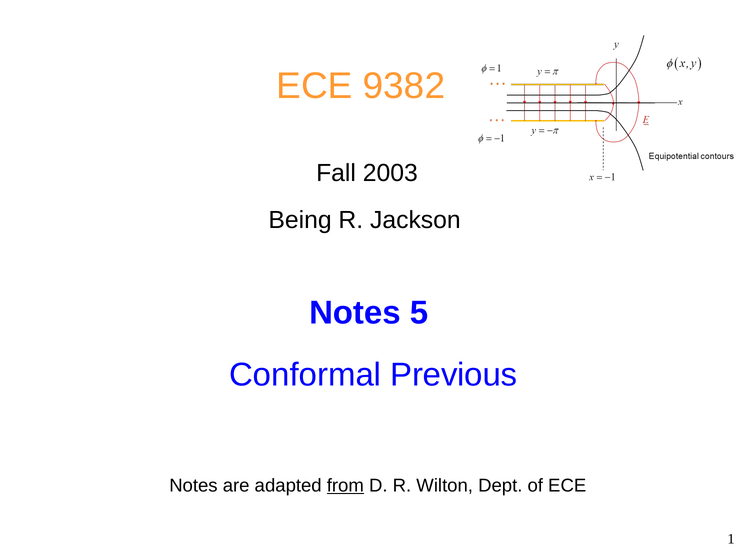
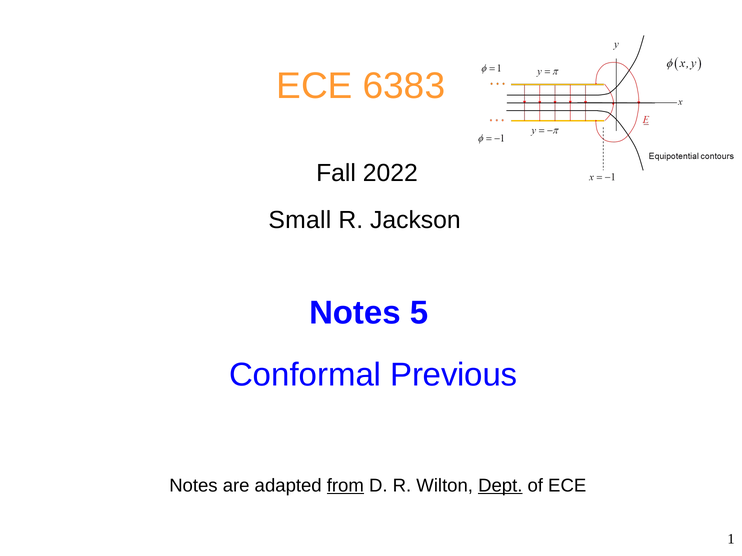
9382: 9382 -> 6383
2003: 2003 -> 2022
Being: Being -> Small
Dept underline: none -> present
